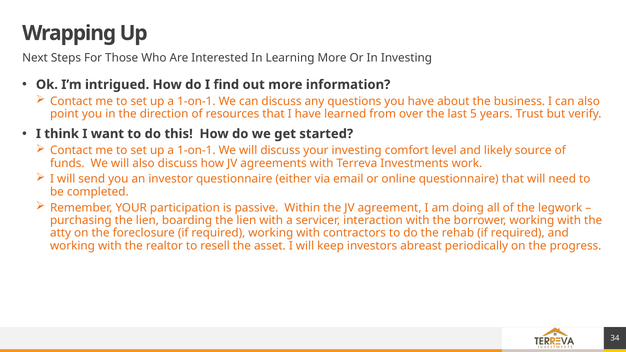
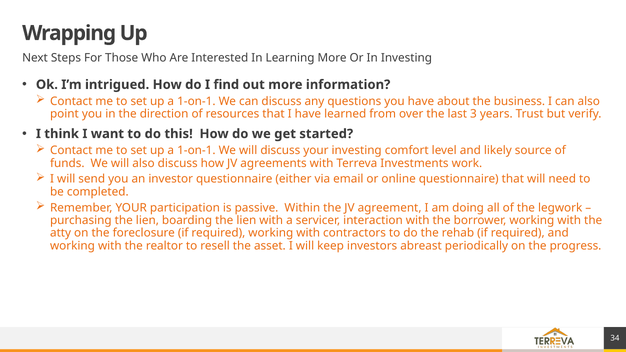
5: 5 -> 3
